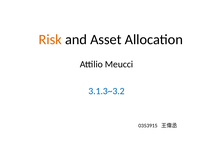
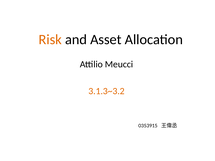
3.1.3~3.2 colour: blue -> orange
